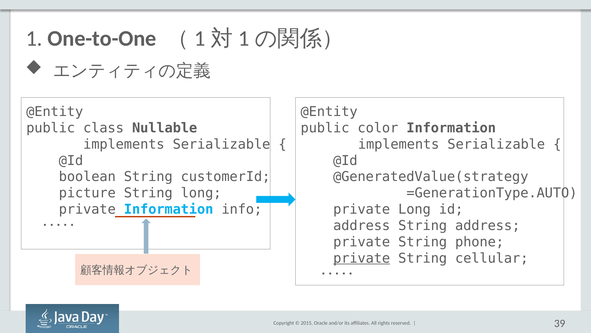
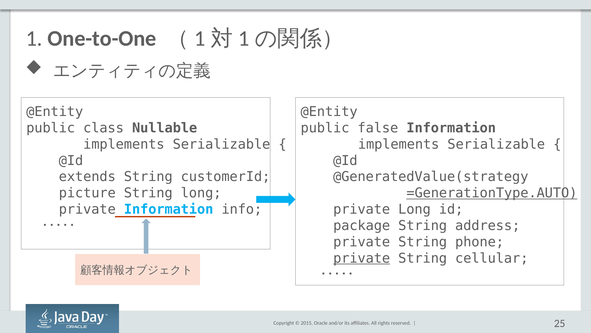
color: color -> false
boolean: boolean -> extends
=GenerationType.AUTO underline: none -> present
address at (362, 225): address -> package
39: 39 -> 25
